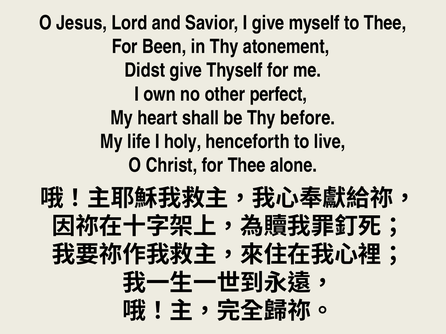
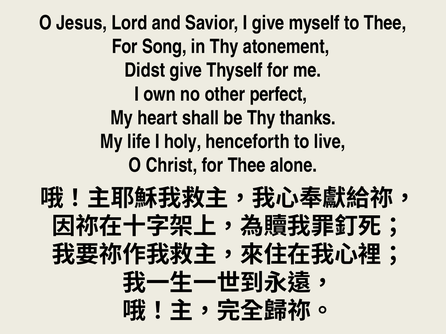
Been: Been -> Song
before: before -> thanks
